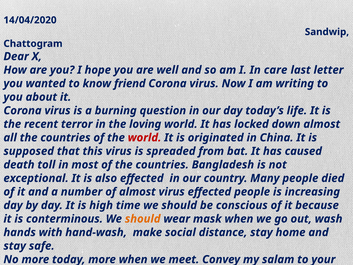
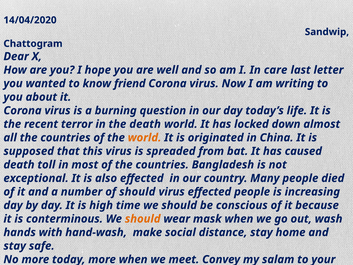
the loving: loving -> death
world at (145, 138) colour: red -> orange
of almost: almost -> should
